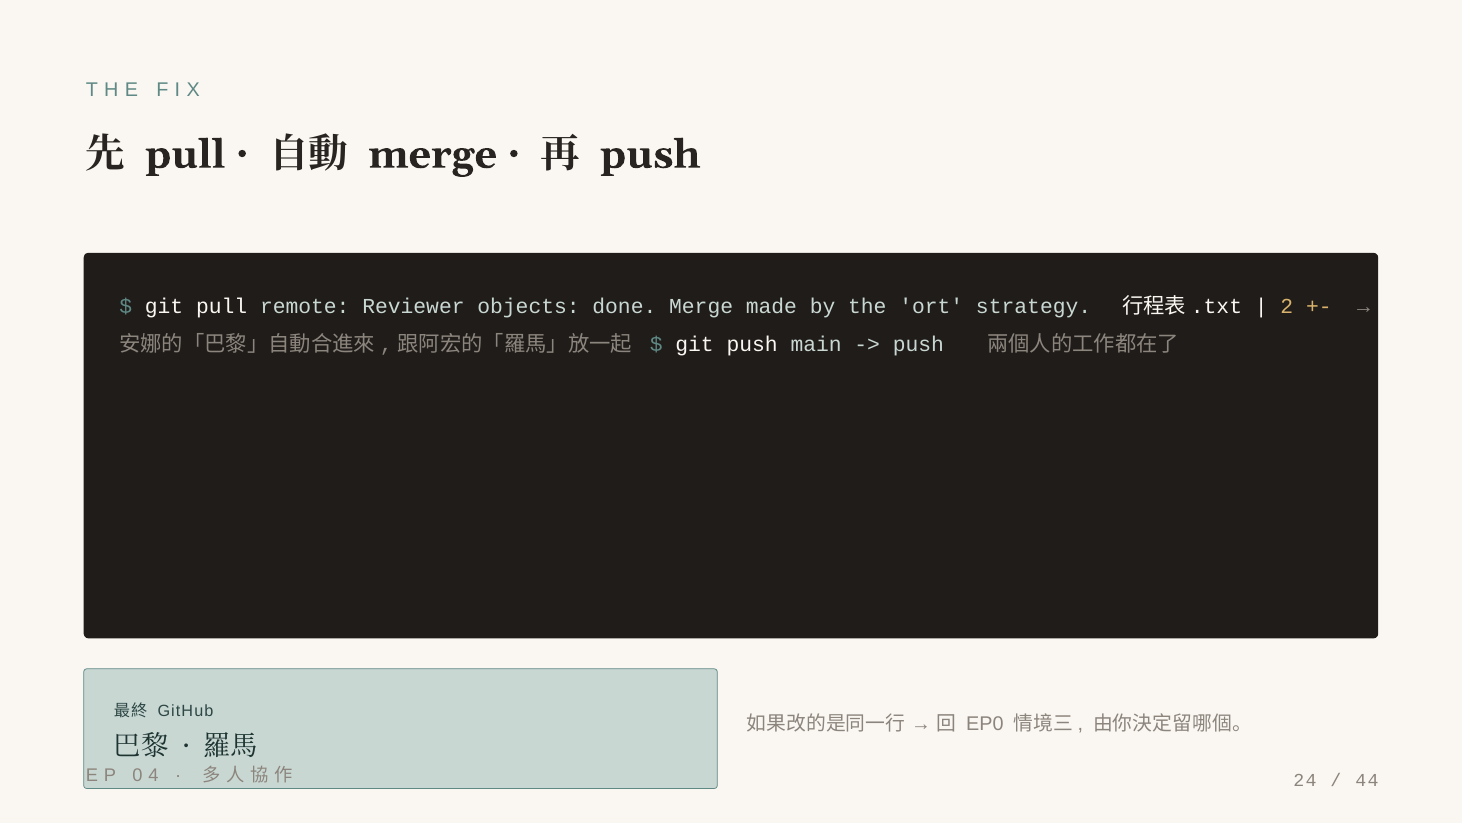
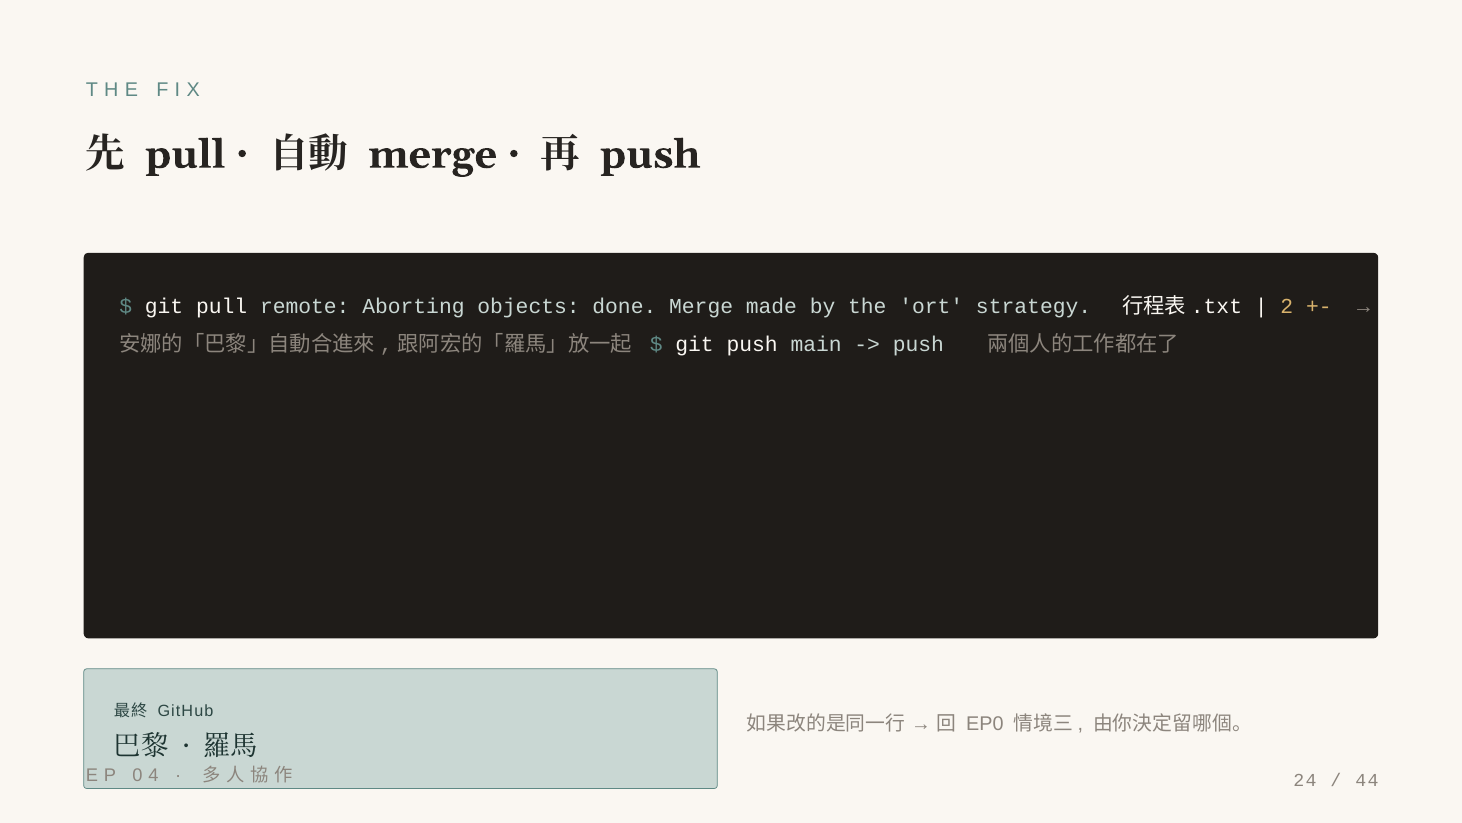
Reviewer: Reviewer -> Aborting
